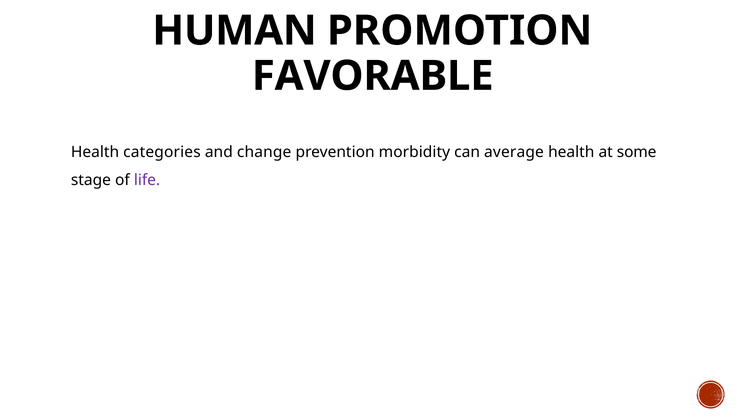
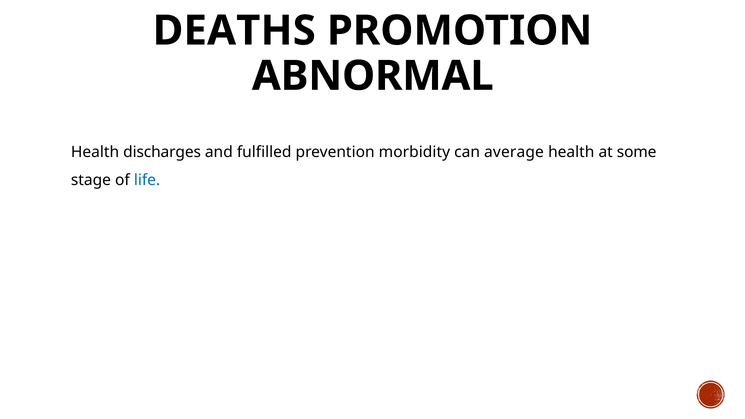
HUMAN: HUMAN -> DEATHS
FAVORABLE: FAVORABLE -> ABNORMAL
categories: categories -> discharges
change: change -> fulfilled
life colour: purple -> blue
